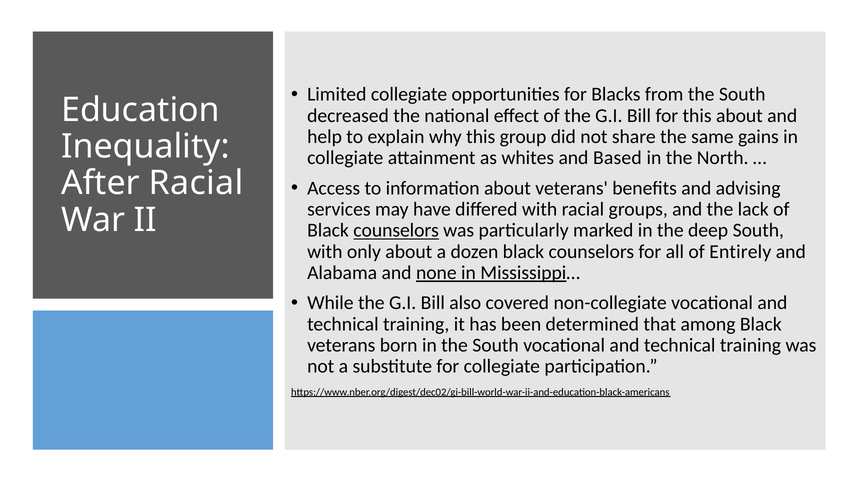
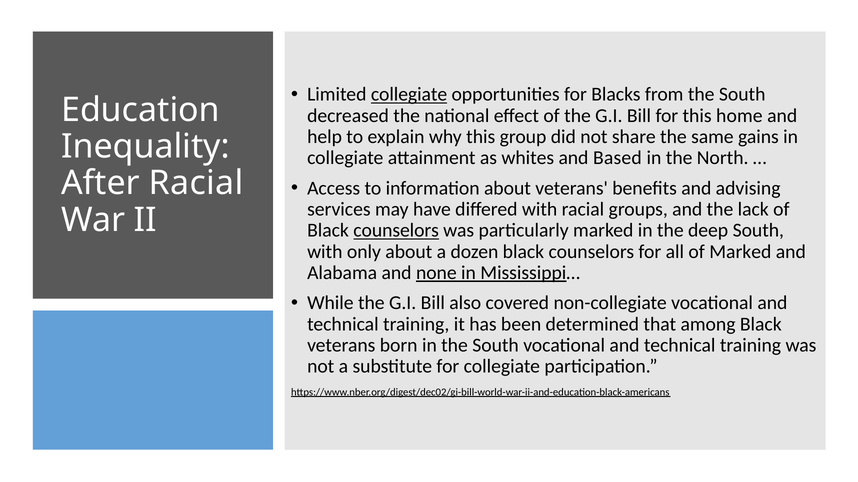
collegiate at (409, 95) underline: none -> present
this about: about -> home
of Entirely: Entirely -> Marked
